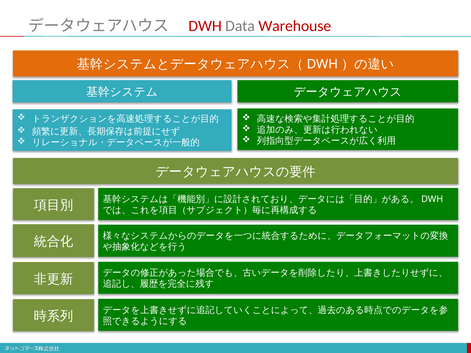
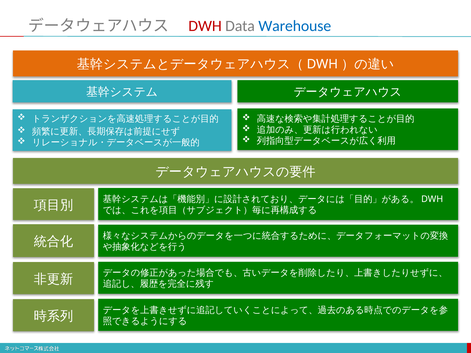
Warehouse colour: red -> blue
